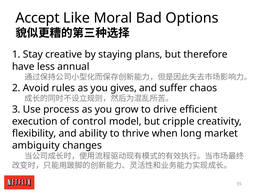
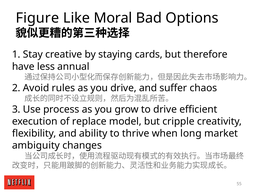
Accept: Accept -> Figure
plans: plans -> cards
you gives: gives -> drive
control: control -> replace
